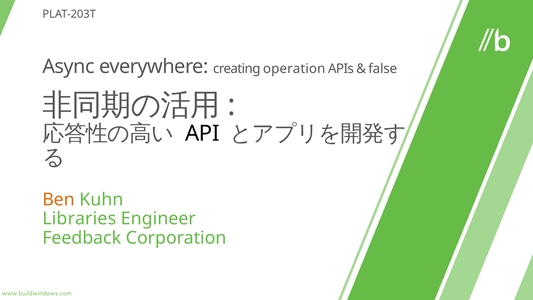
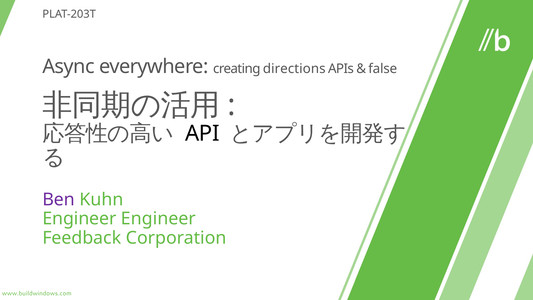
operation: operation -> directions
Ben colour: orange -> purple
Libraries at (79, 219): Libraries -> Engineer
